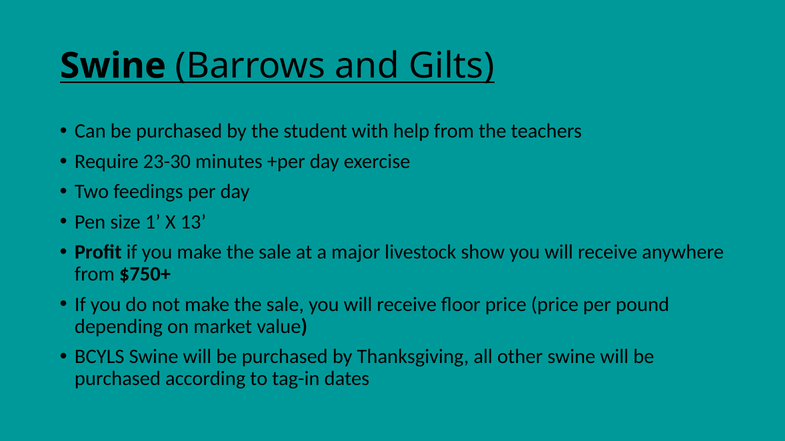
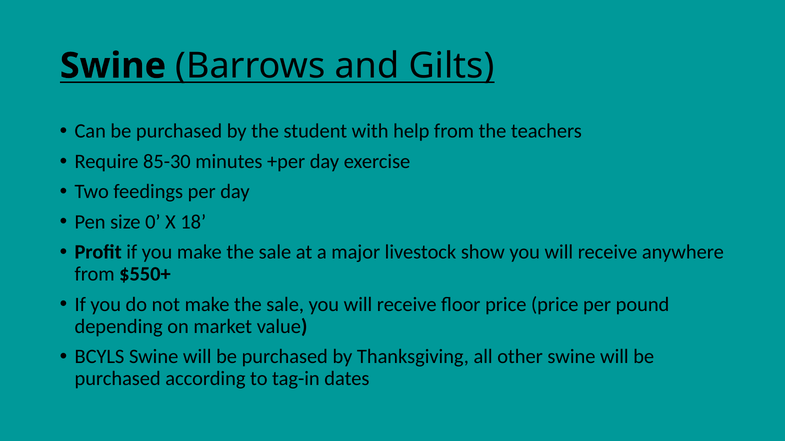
23-30: 23-30 -> 85-30
1: 1 -> 0
13: 13 -> 18
$750+: $750+ -> $550+
